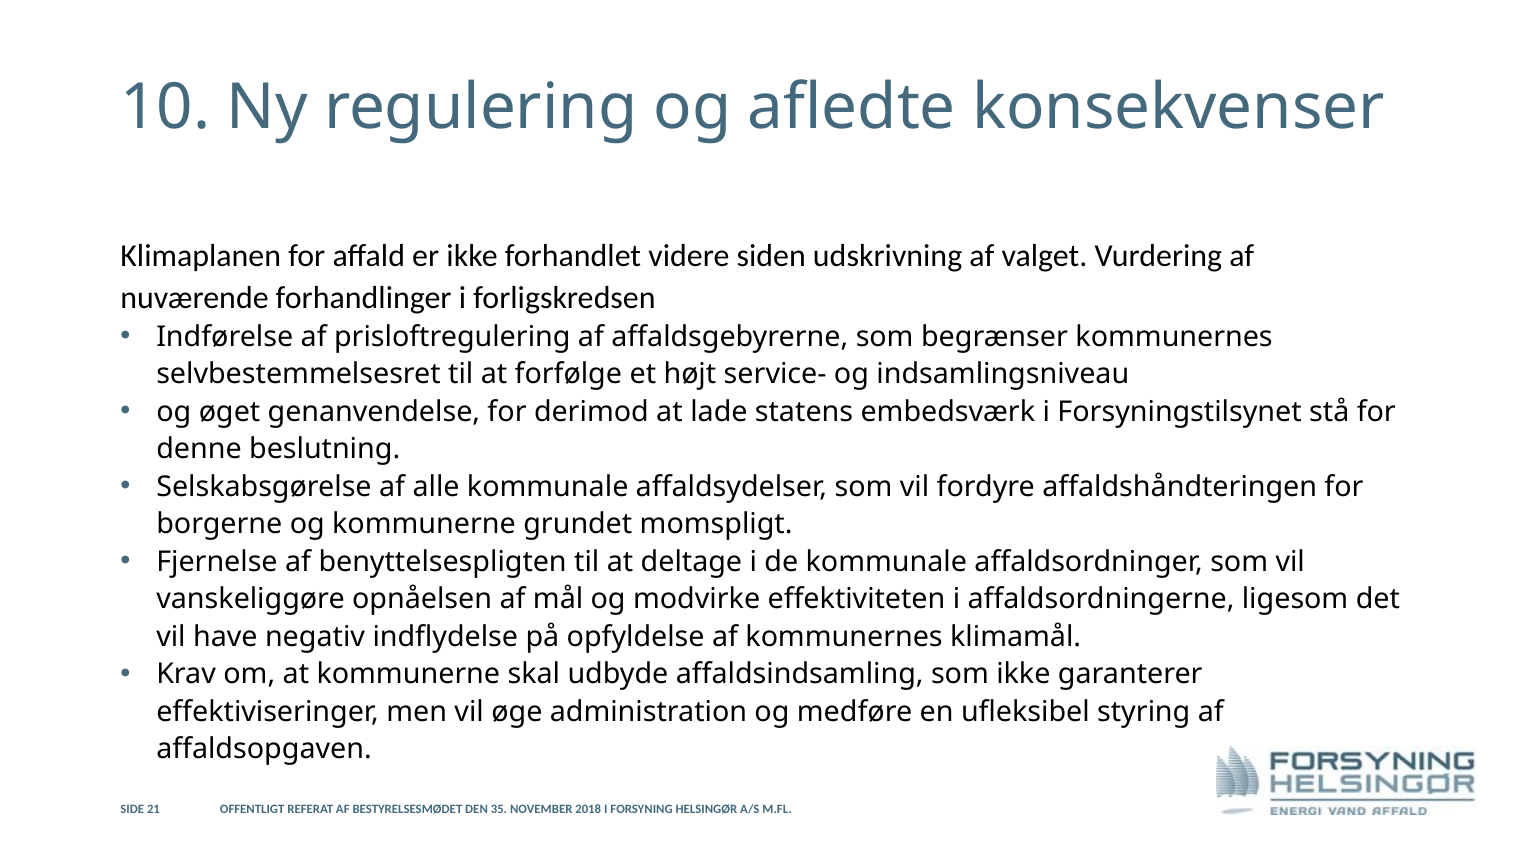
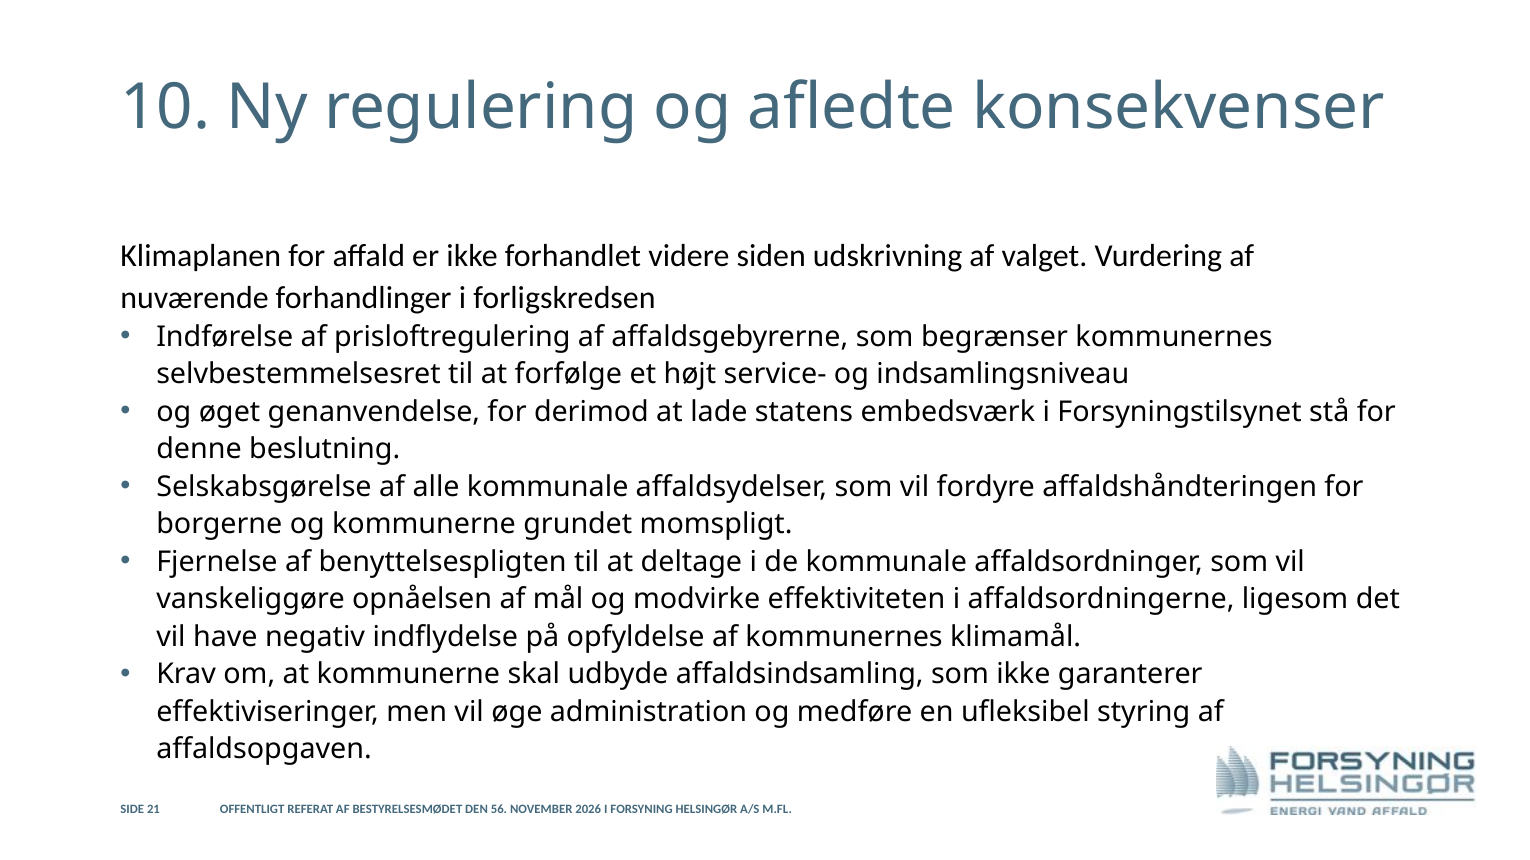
35: 35 -> 56
2018: 2018 -> 2026
